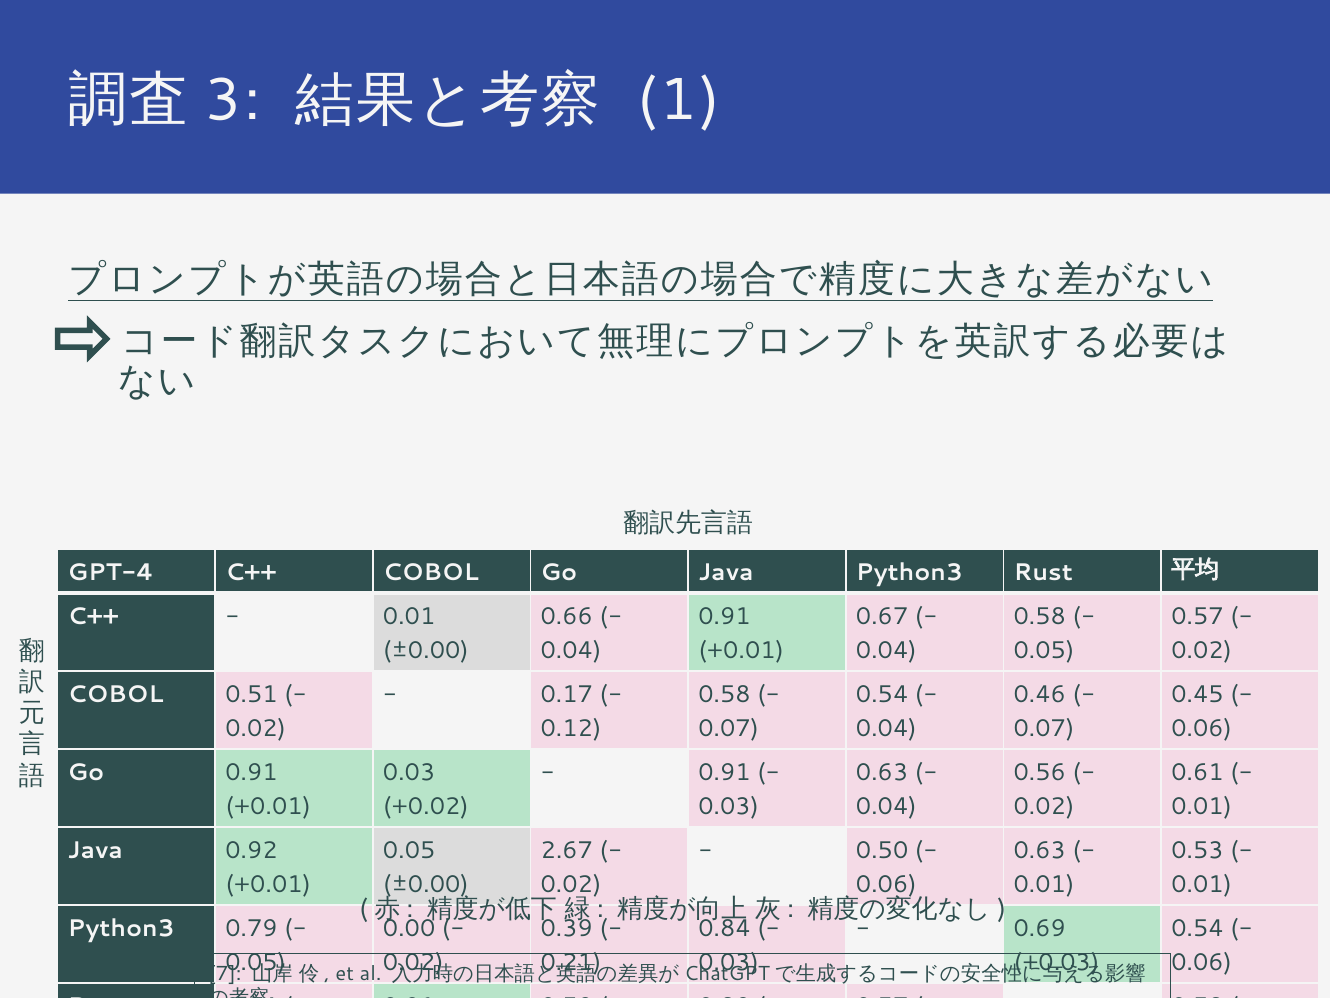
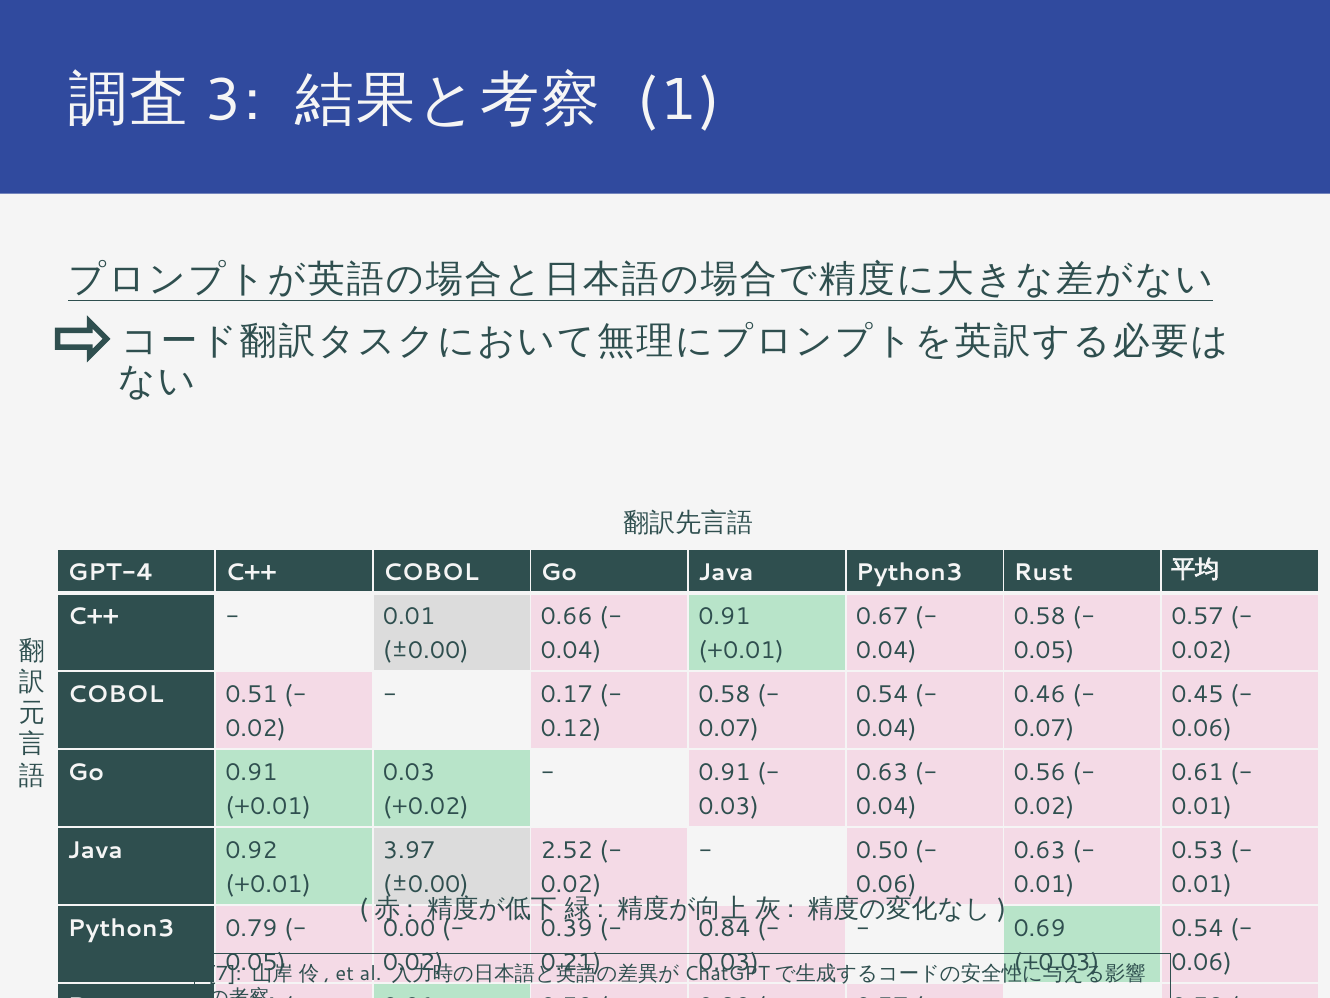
0.05 at (409, 850): 0.05 -> 3.97
2.67: 2.67 -> 2.52
